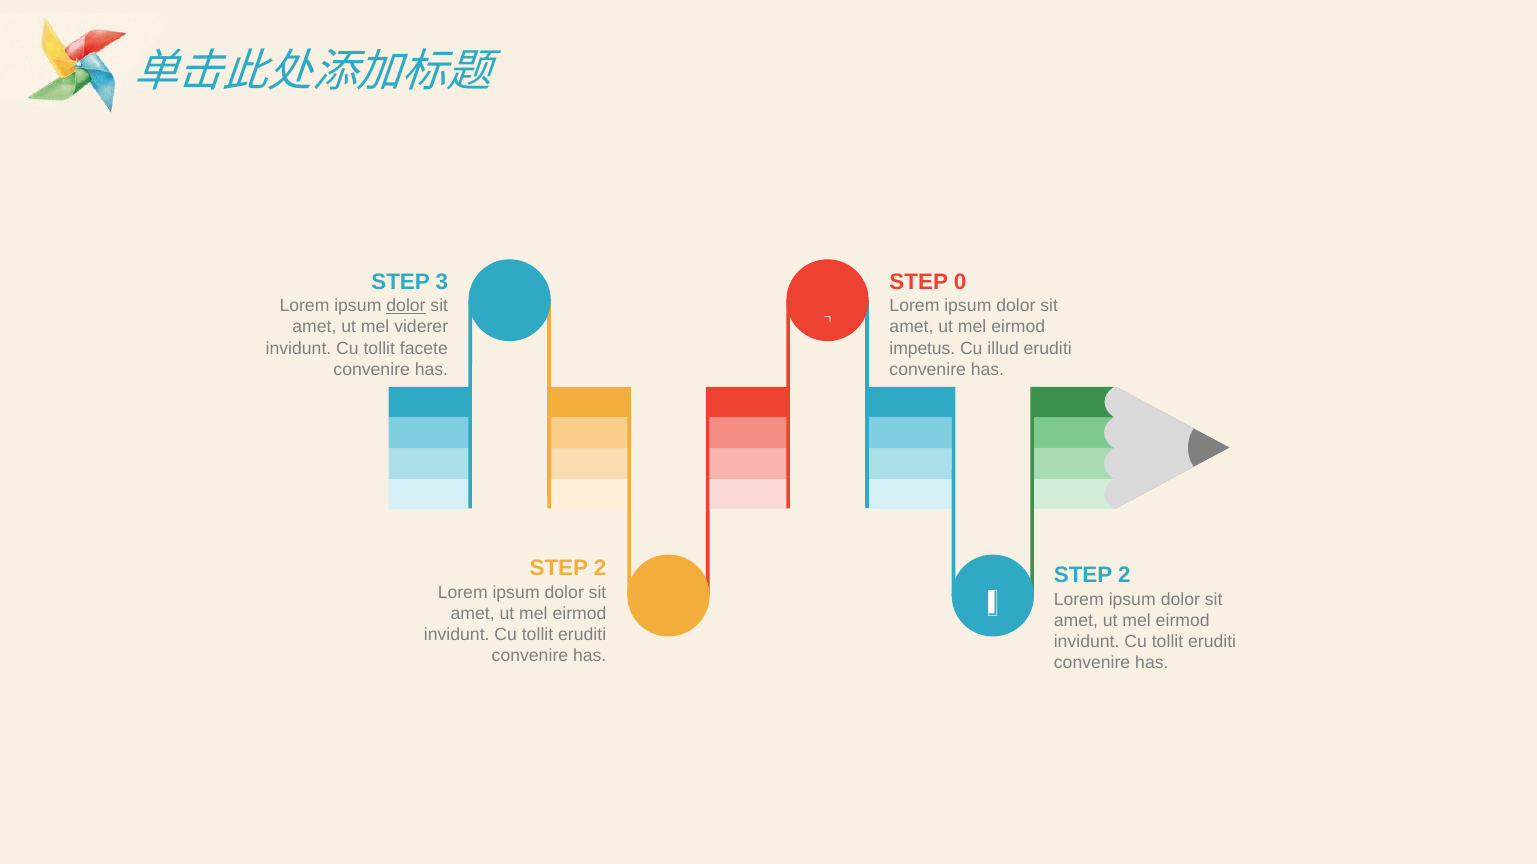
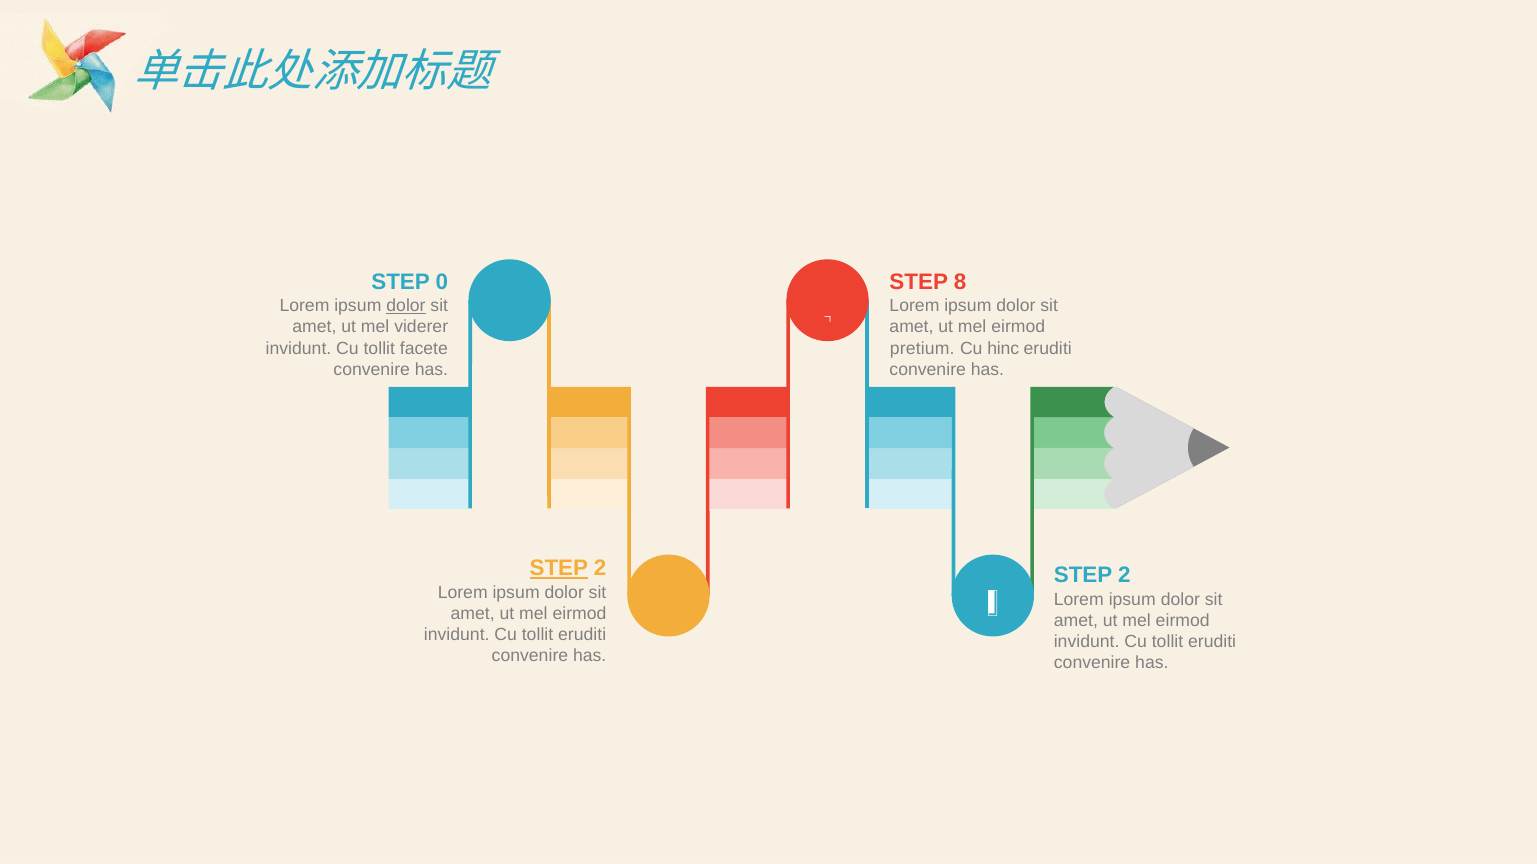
3: 3 -> 0
0: 0 -> 8
impetus: impetus -> pretium
illud: illud -> hinc
STEP at (559, 569) underline: none -> present
